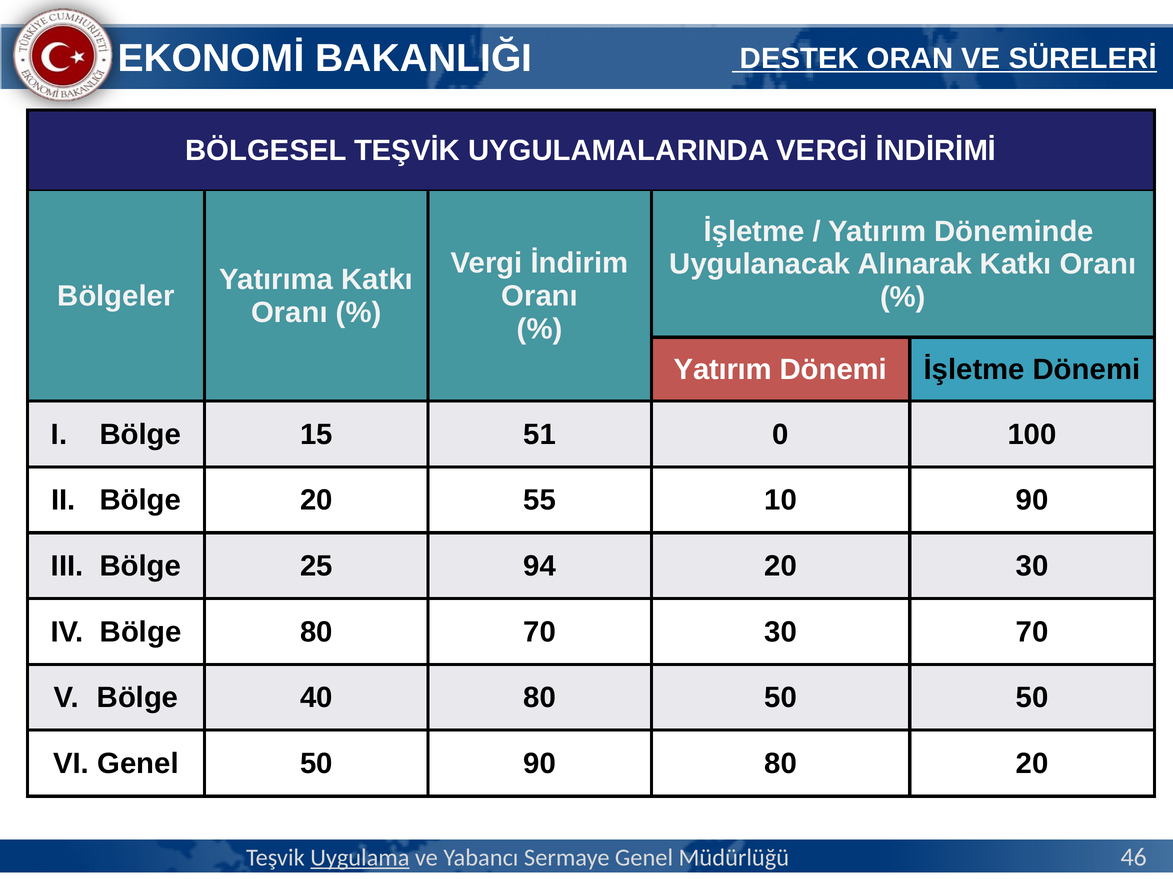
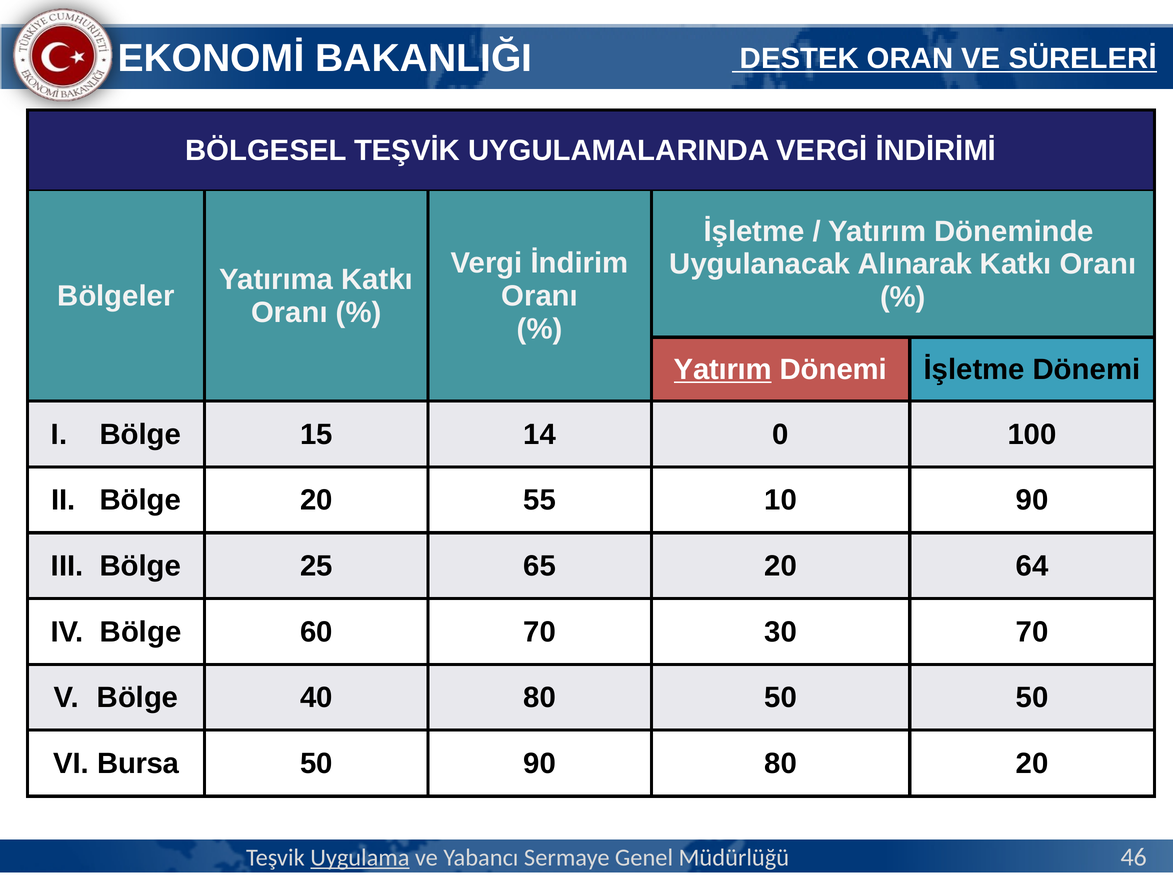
Yatırım at (723, 370) underline: none -> present
51: 51 -> 14
94: 94 -> 65
20 30: 30 -> 64
Bölge 80: 80 -> 60
VI Genel: Genel -> Bursa
